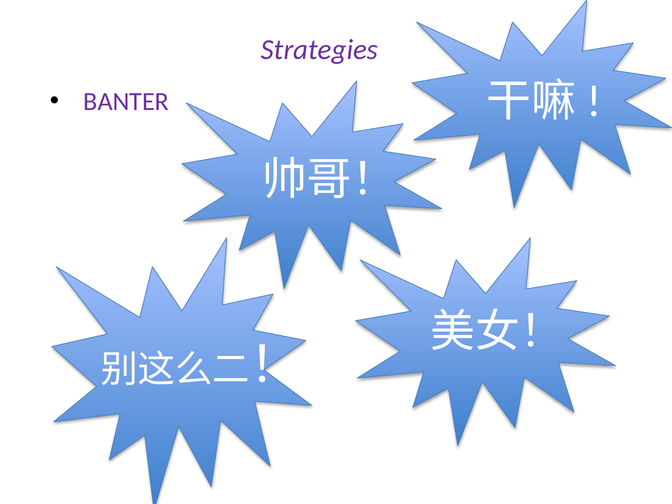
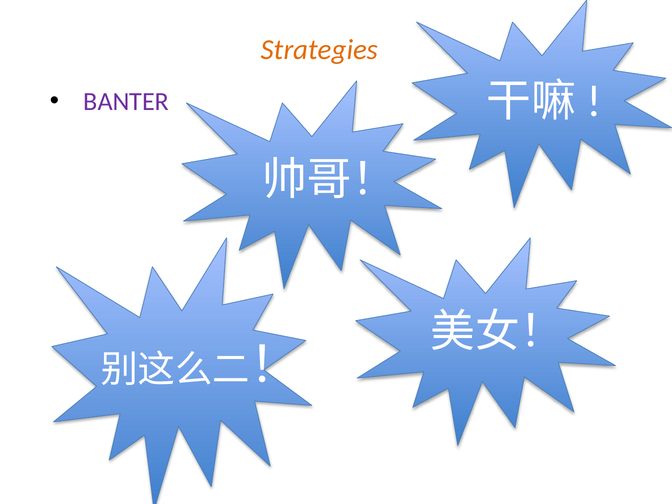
Strategies colour: purple -> orange
